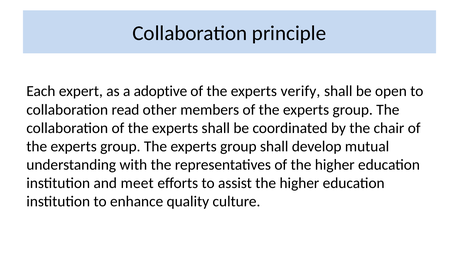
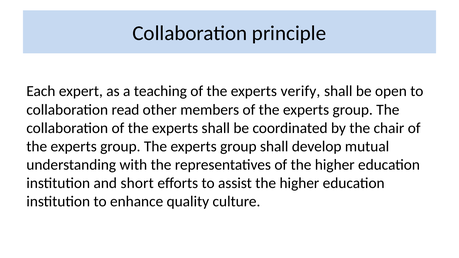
adoptive: adoptive -> teaching
meet: meet -> short
